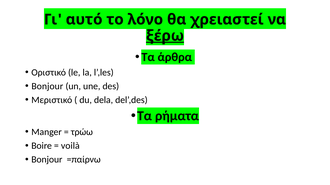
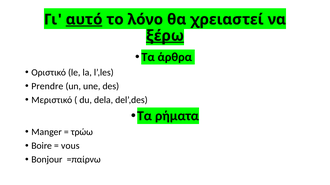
αυτό underline: none -> present
Bonjour at (47, 86): Bonjour -> Prendre
voilà: voilà -> vous
